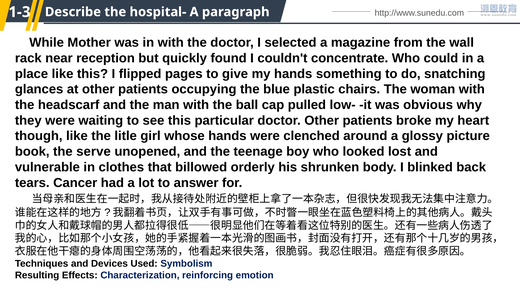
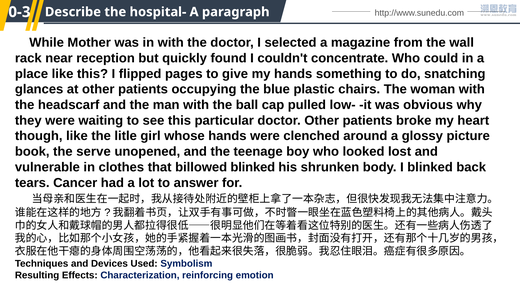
1-3: 1-3 -> 0-3
billowed orderly: orderly -> blinked
